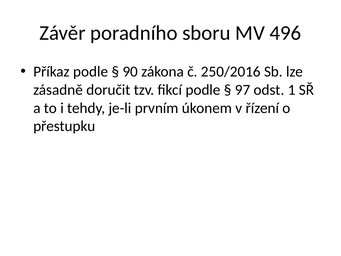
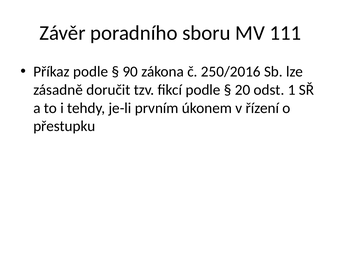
496: 496 -> 111
97: 97 -> 20
